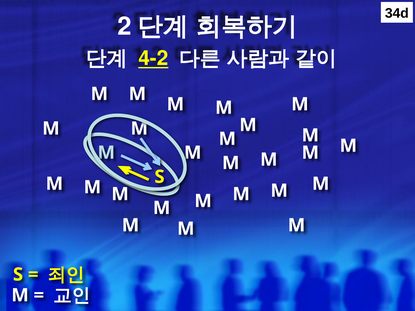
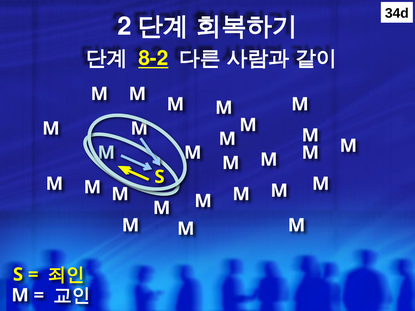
4-2: 4-2 -> 8-2
